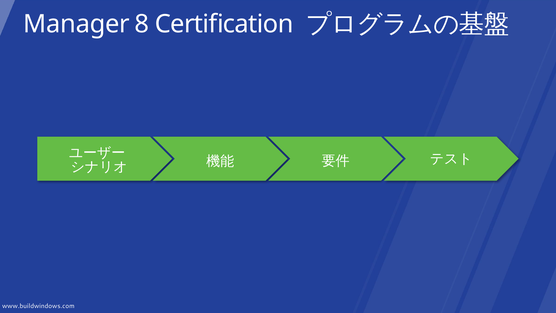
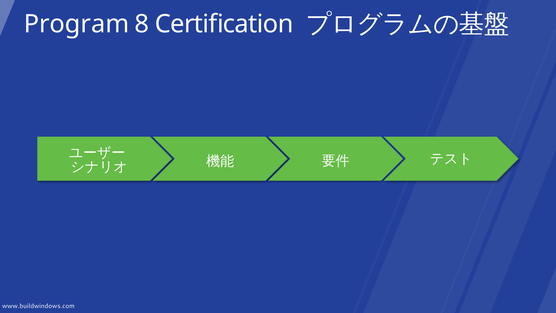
Manager: Manager -> Program
